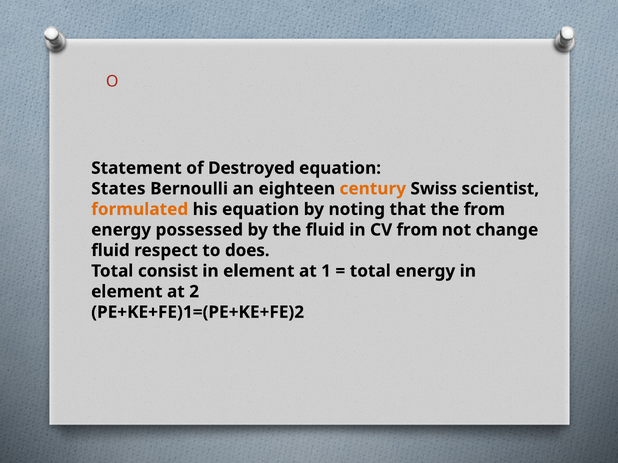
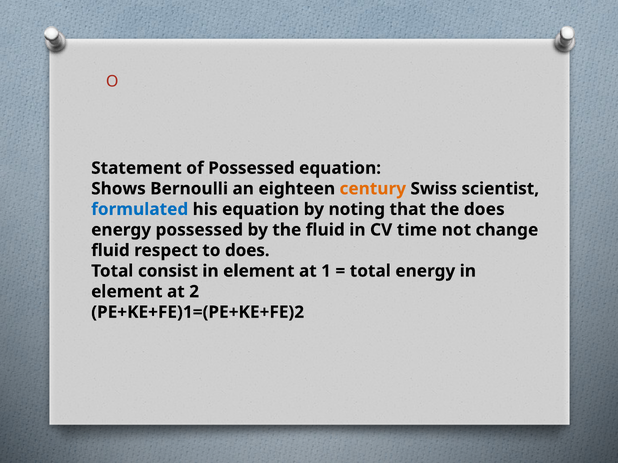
of Destroyed: Destroyed -> Possessed
States: States -> Shows
formulated colour: orange -> blue
the from: from -> does
CV from: from -> time
